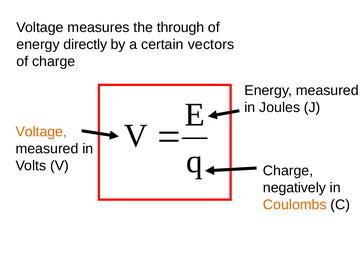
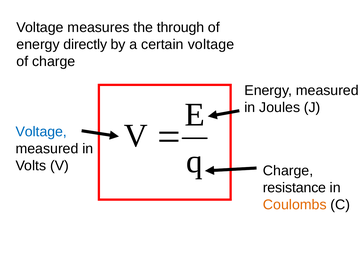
certain vectors: vectors -> voltage
Voltage at (41, 132) colour: orange -> blue
negatively: negatively -> resistance
